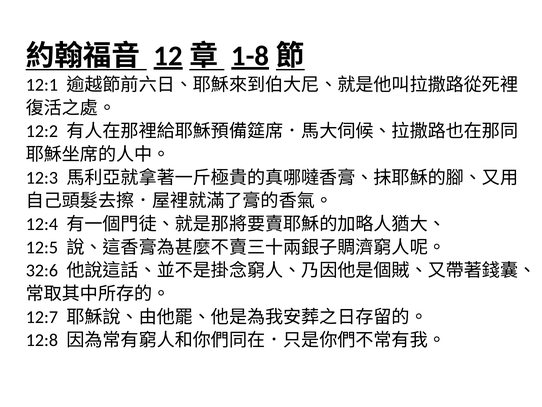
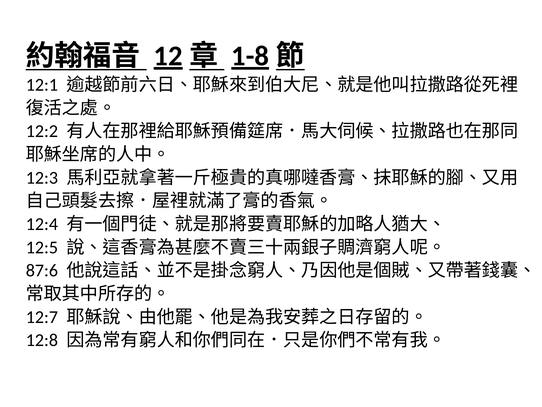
32:6: 32:6 -> 87:6
